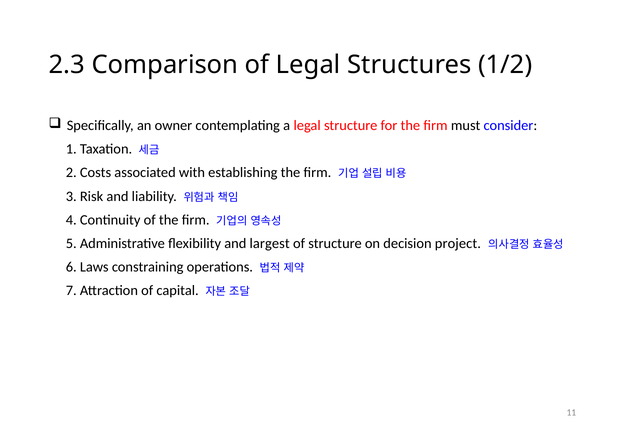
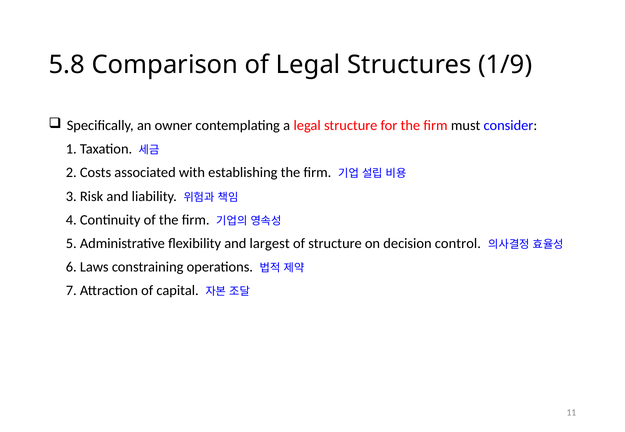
2.3: 2.3 -> 5.8
1/2: 1/2 -> 1/9
project: project -> control
